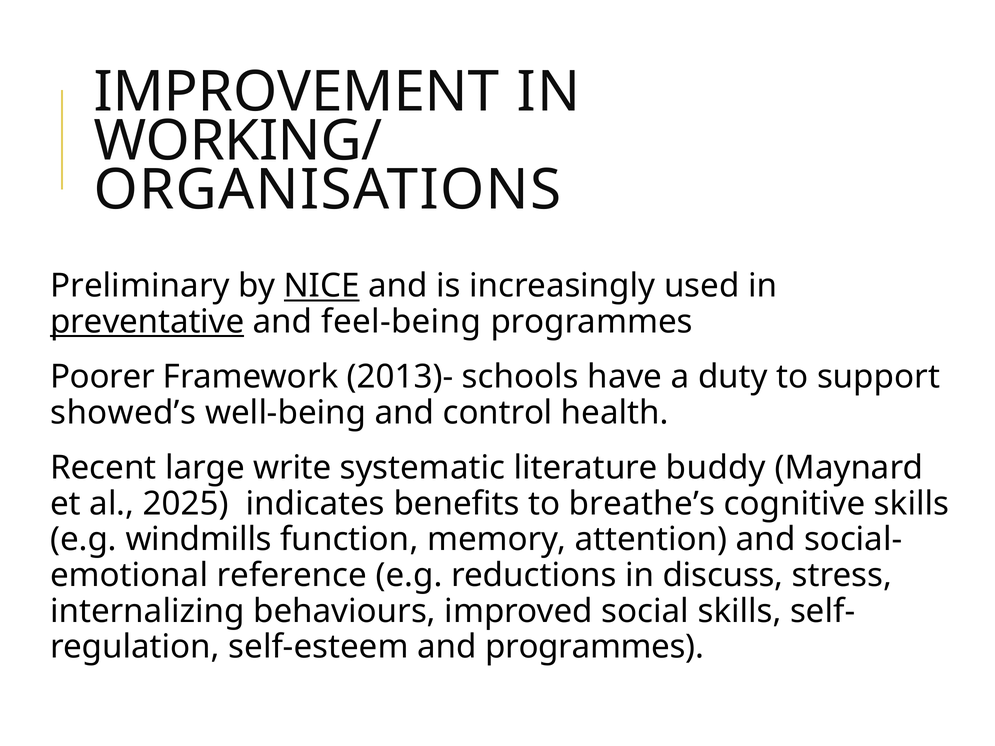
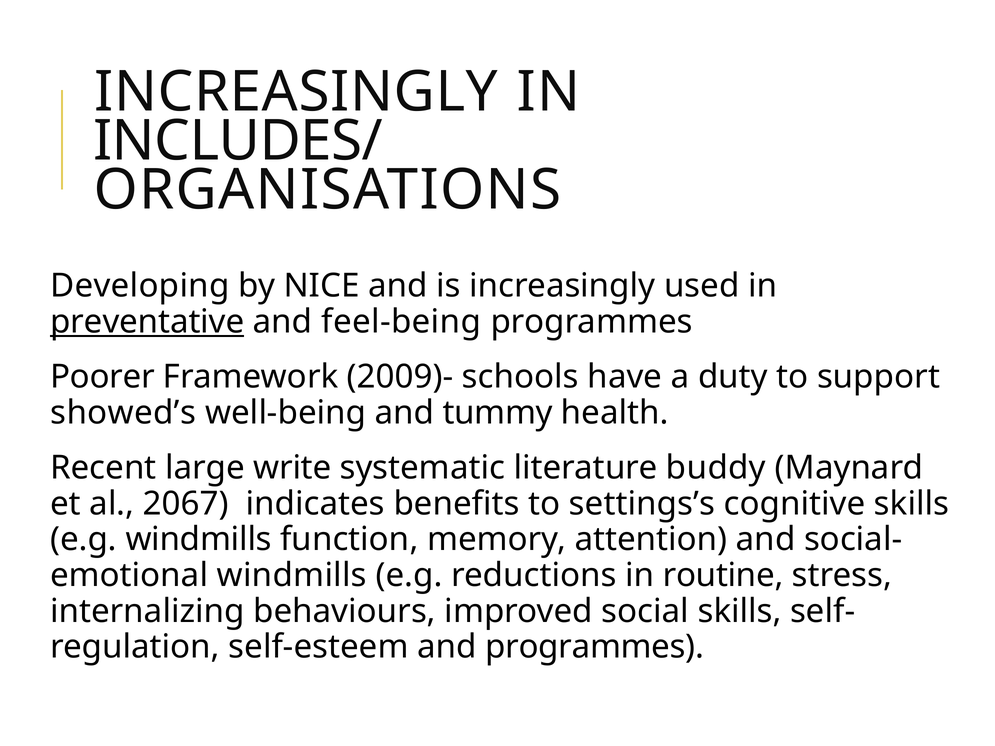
IMPROVEMENT at (296, 92): IMPROVEMENT -> INCREASINGLY
WORKING/: WORKING/ -> INCLUDES/
Preliminary: Preliminary -> Developing
NICE underline: present -> none
2013)-: 2013)- -> 2009)-
control: control -> tummy
2025: 2025 -> 2067
breathe’s: breathe’s -> settings’s
reference at (292, 575): reference -> windmills
discuss: discuss -> routine
